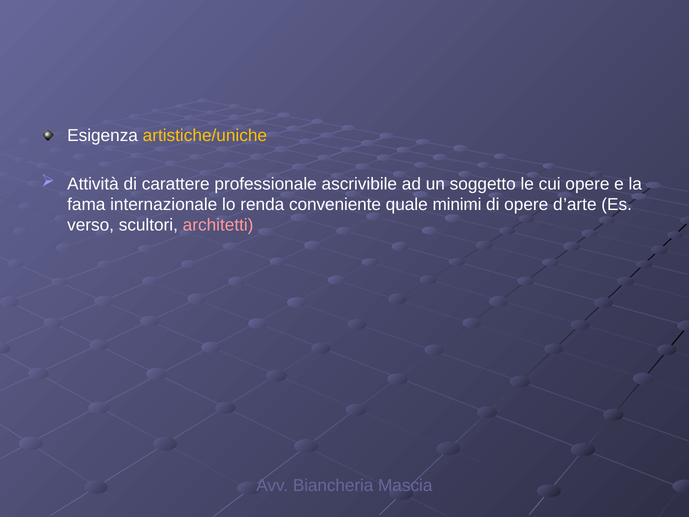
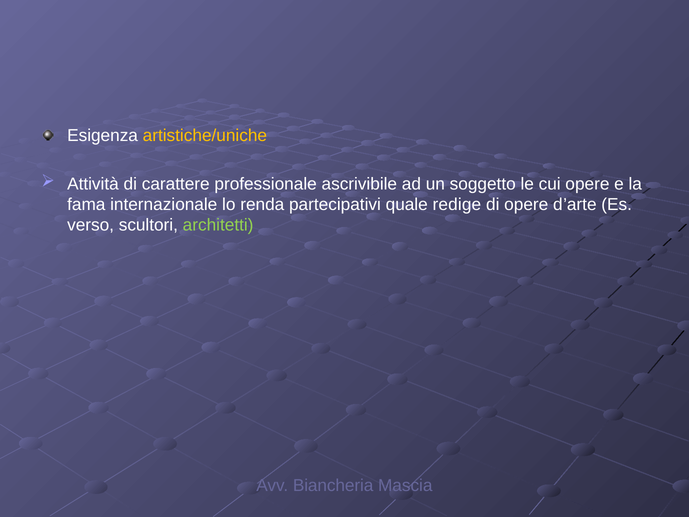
conveniente: conveniente -> partecipativi
minimi: minimi -> redige
architetti colour: pink -> light green
